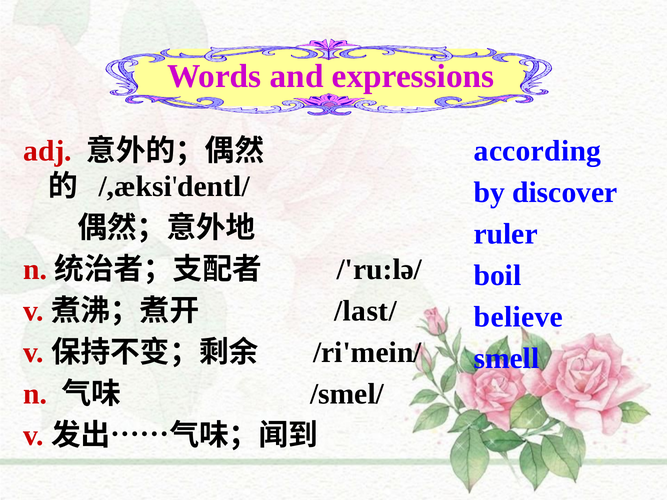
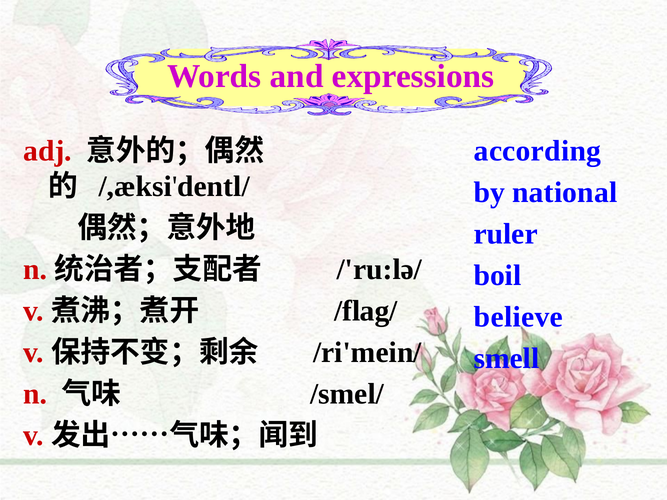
discover: discover -> national
/last/: /last/ -> /flag/
